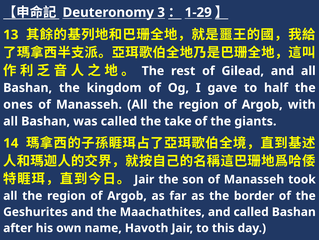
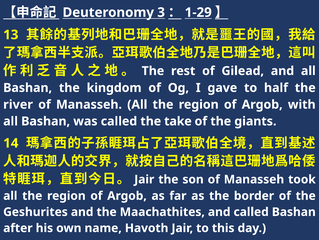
ones: ones -> river
